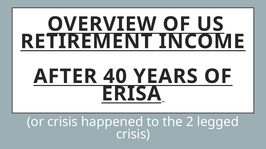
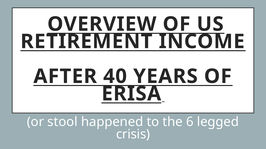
or crisis: crisis -> stool
2: 2 -> 6
